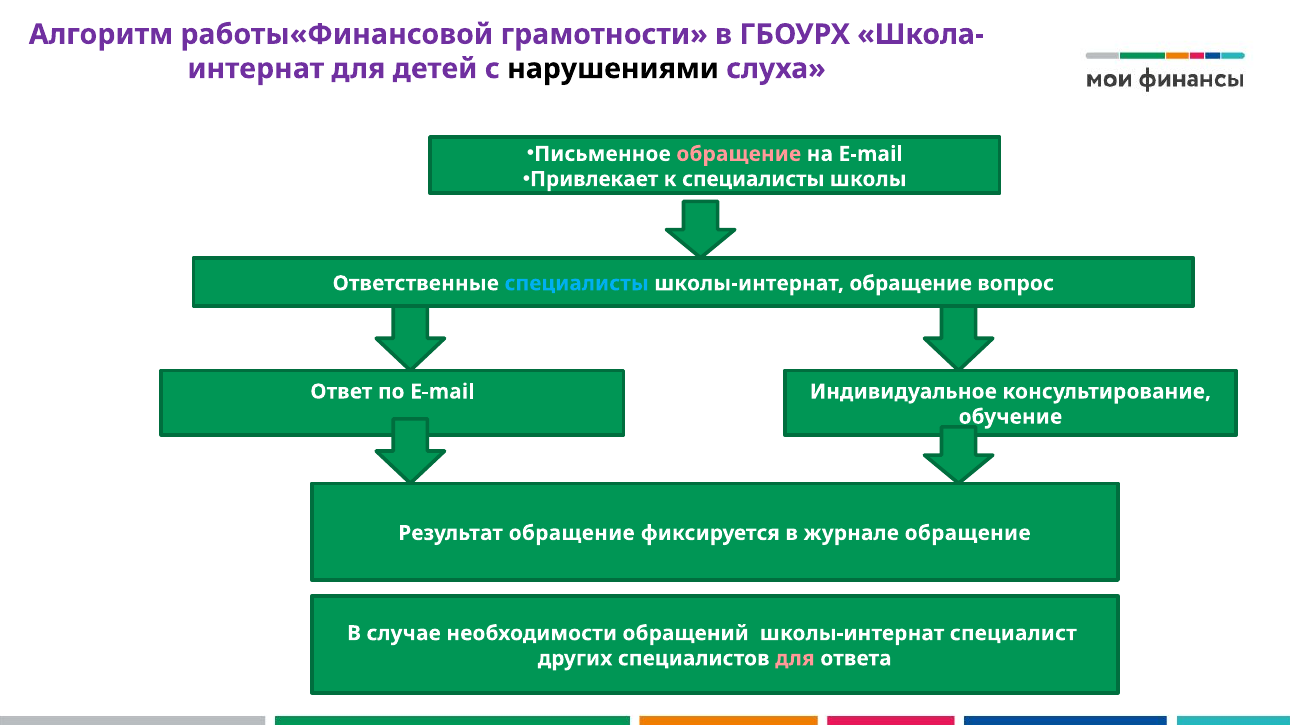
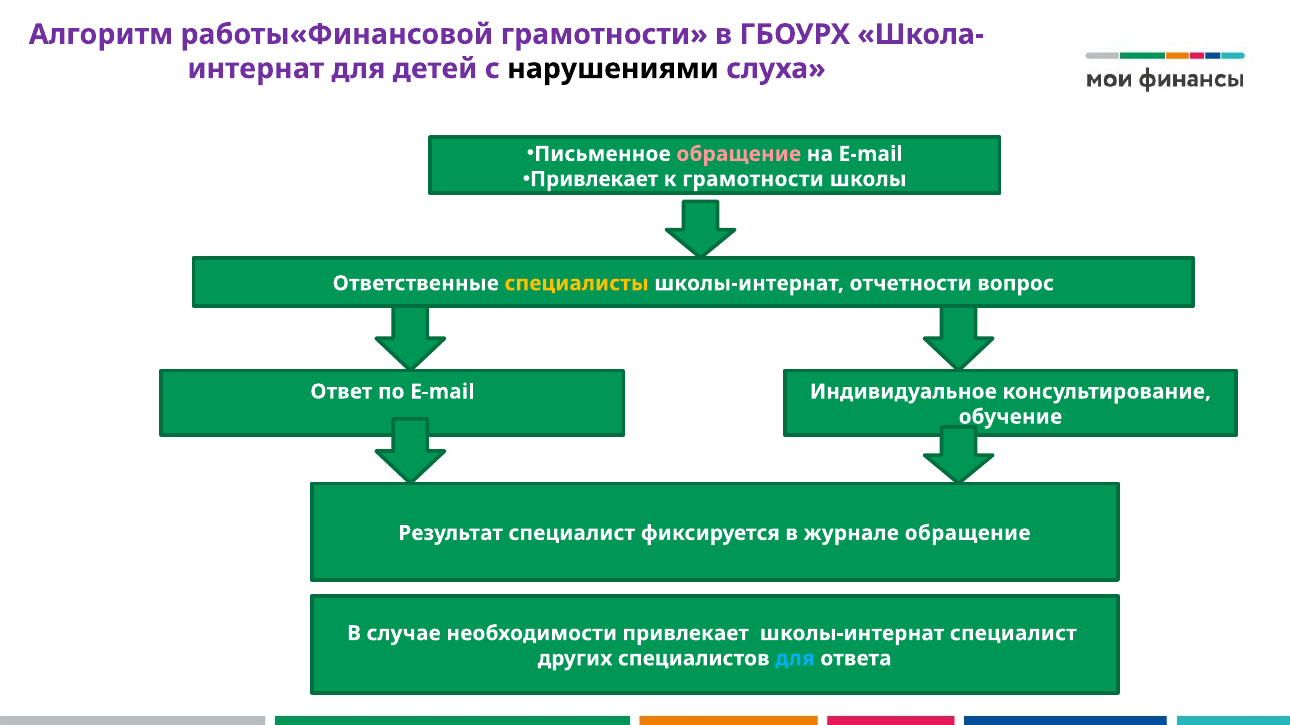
к специалисты: специалисты -> грамотности
специалисты at (577, 284) colour: light blue -> yellow
школы-интернат обращение: обращение -> отчетности
Результат обращение: обращение -> специалист
необходимости обращений: обращений -> привлекает
для at (795, 659) colour: pink -> light blue
